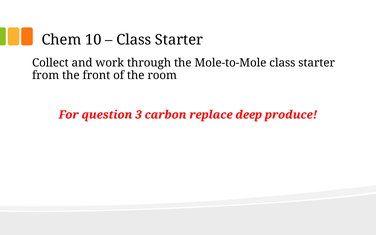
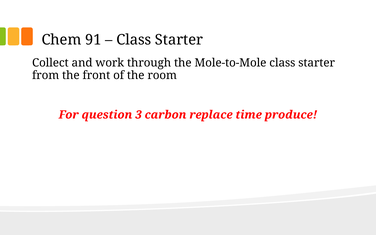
10: 10 -> 91
deep: deep -> time
